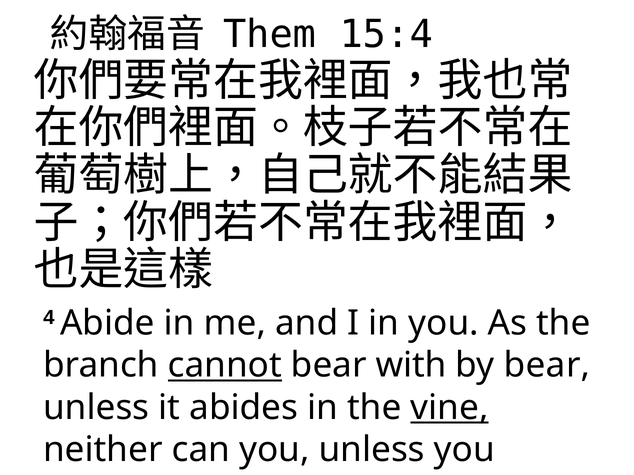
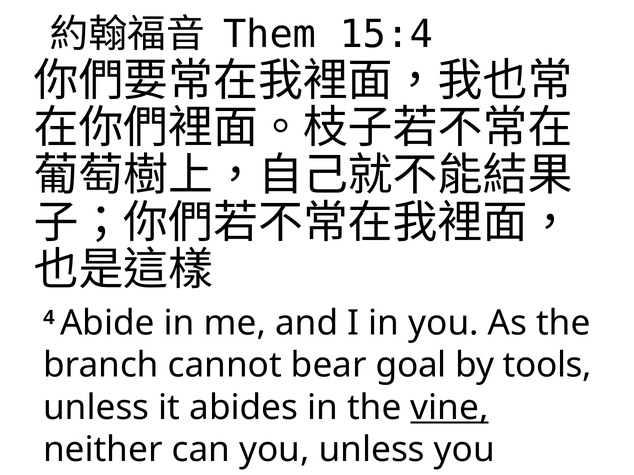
cannot underline: present -> none
with: with -> goal
by bear: bear -> tools
